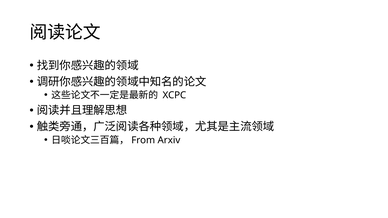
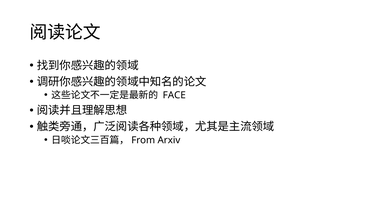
XCPC: XCPC -> FACE
